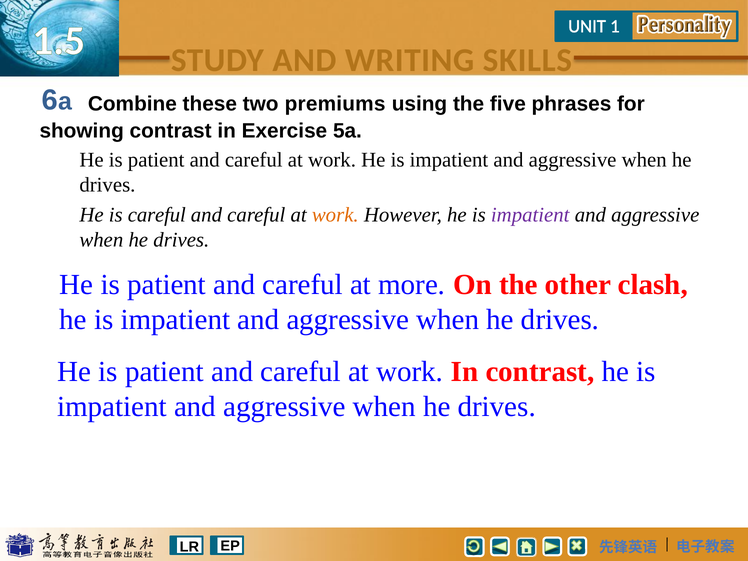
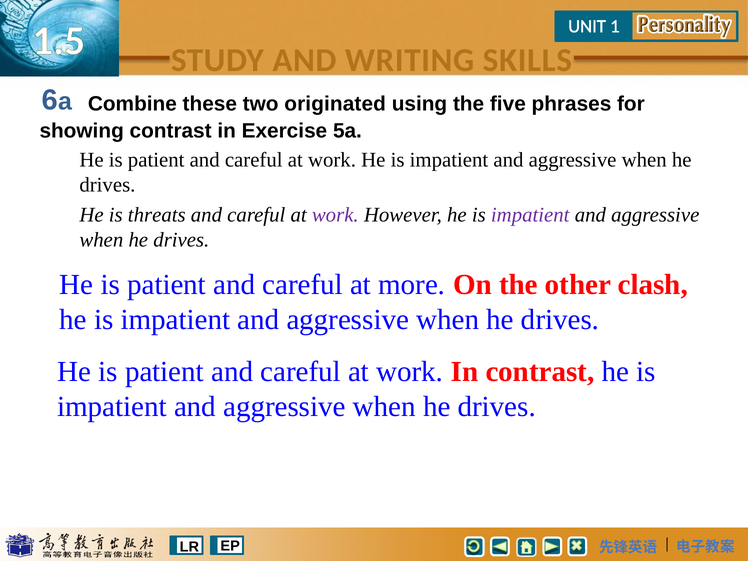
premiums: premiums -> originated
is careful: careful -> threats
work at (335, 215) colour: orange -> purple
